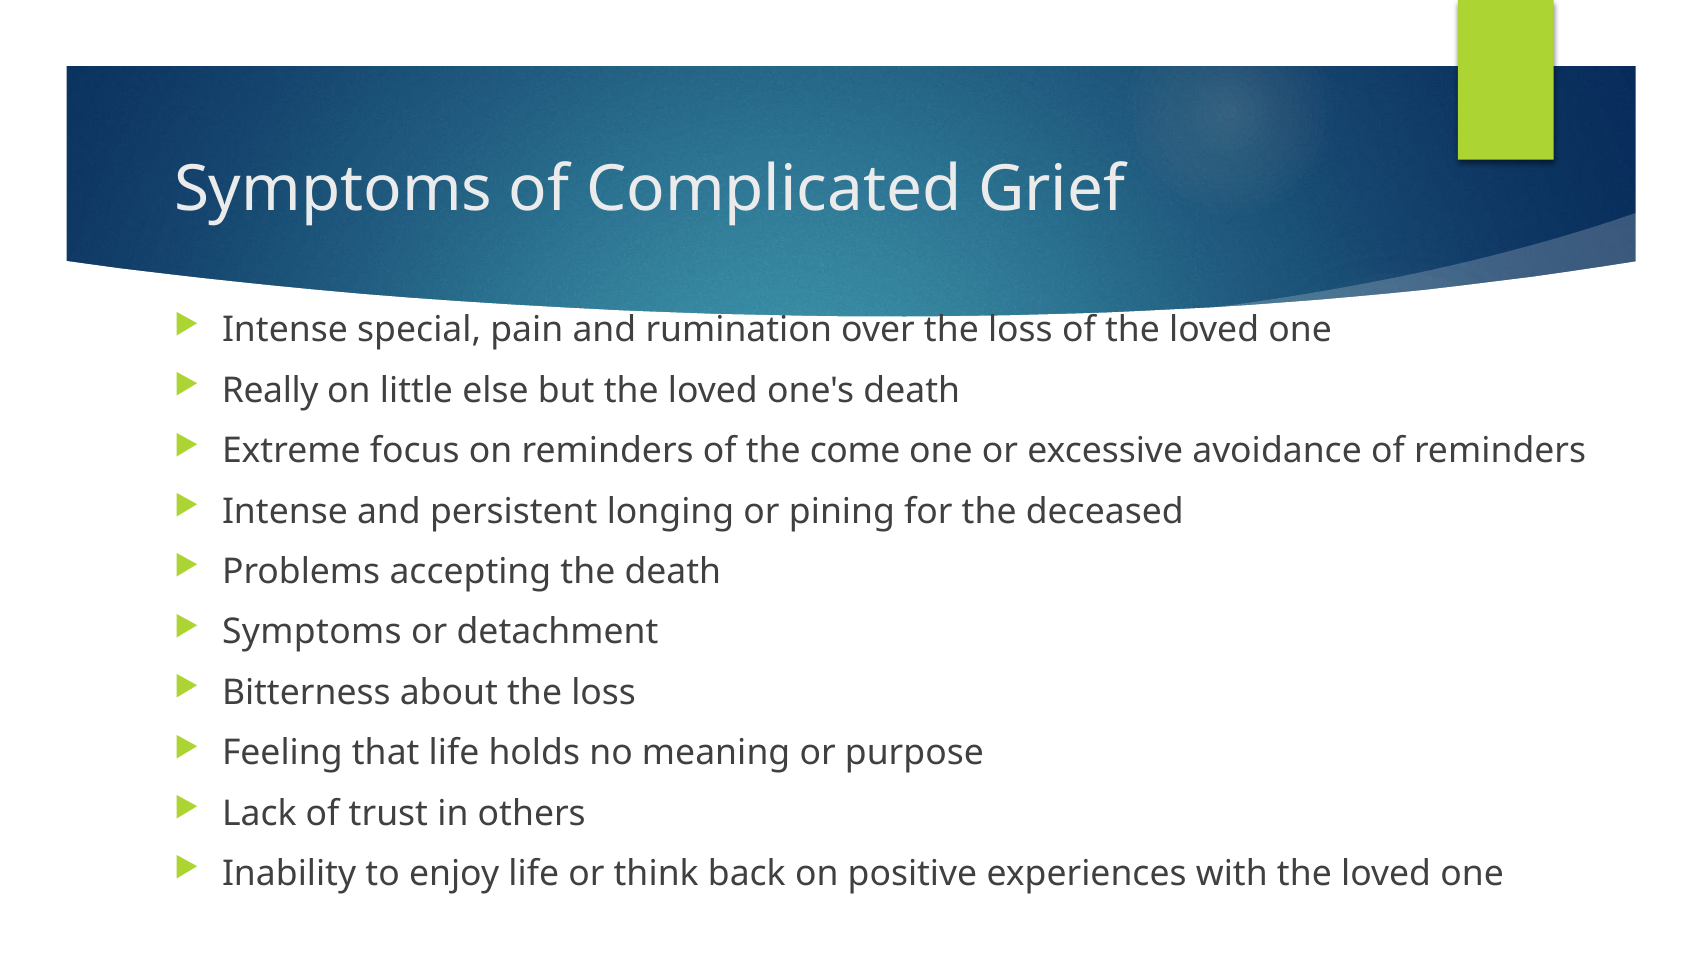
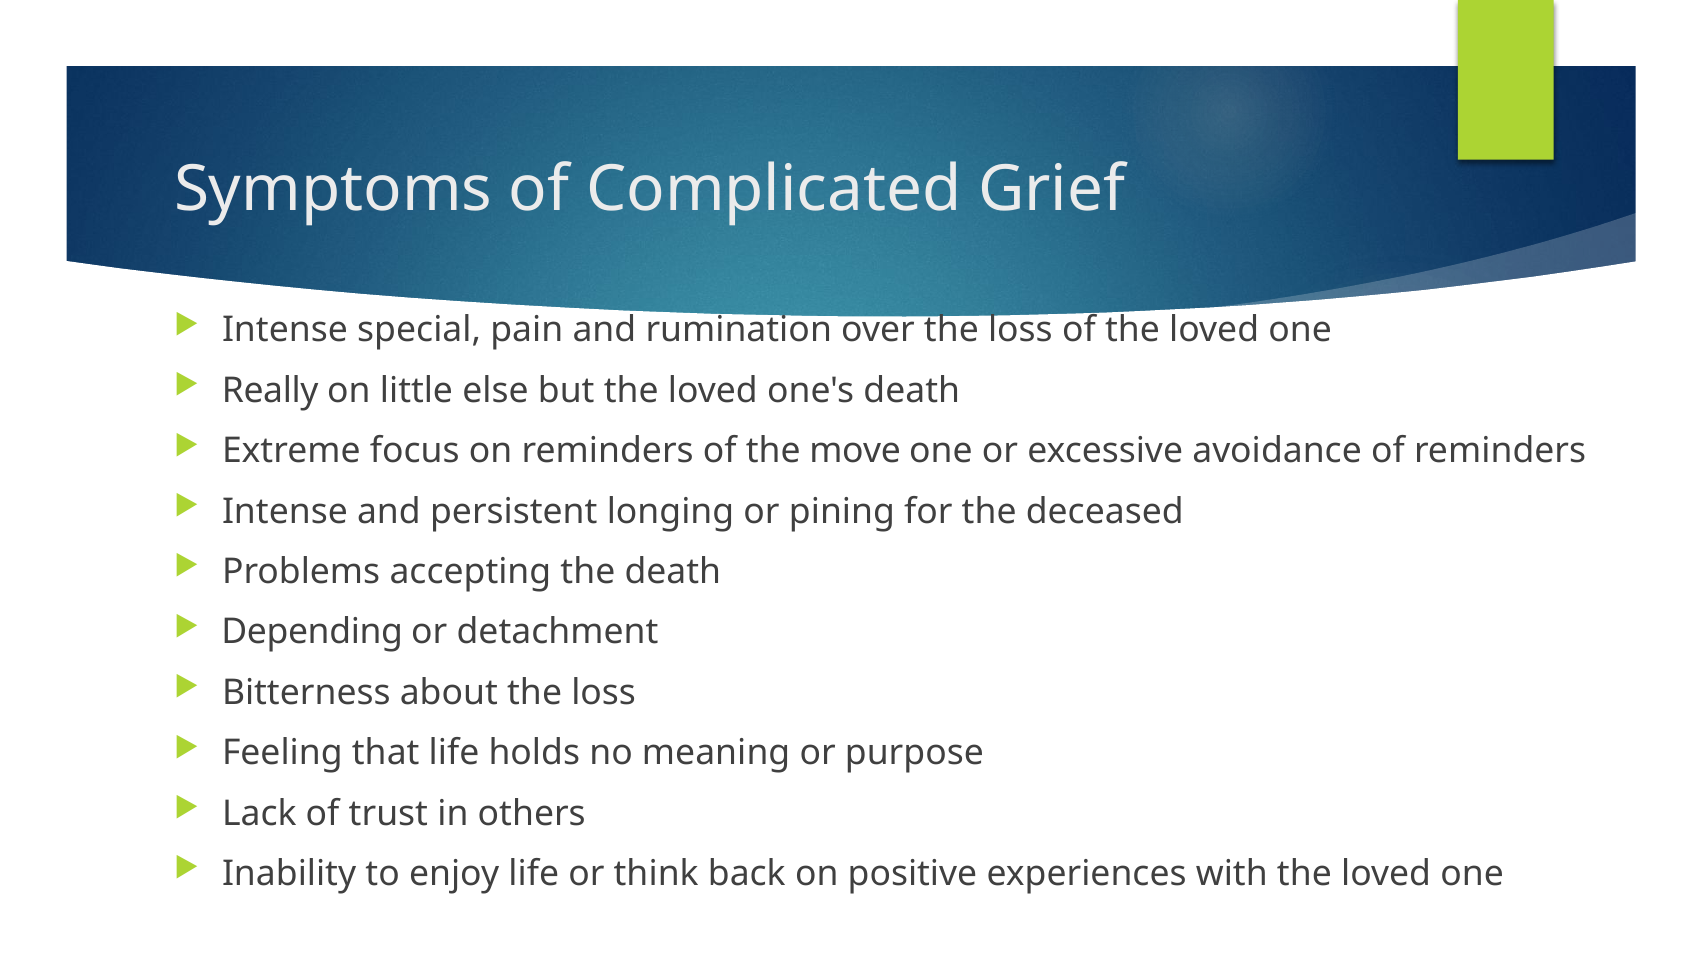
come: come -> move
Symptoms at (312, 632): Symptoms -> Depending
